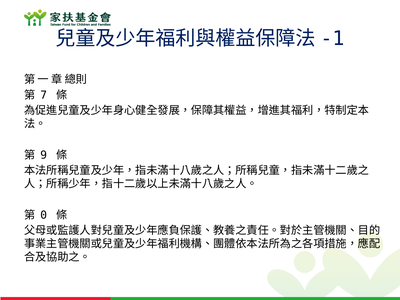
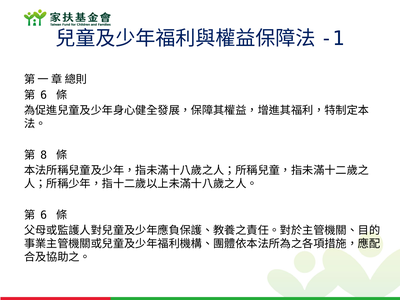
7 at (44, 95): 7 -> 6
9: 9 -> 8
0 at (44, 215): 0 -> 6
